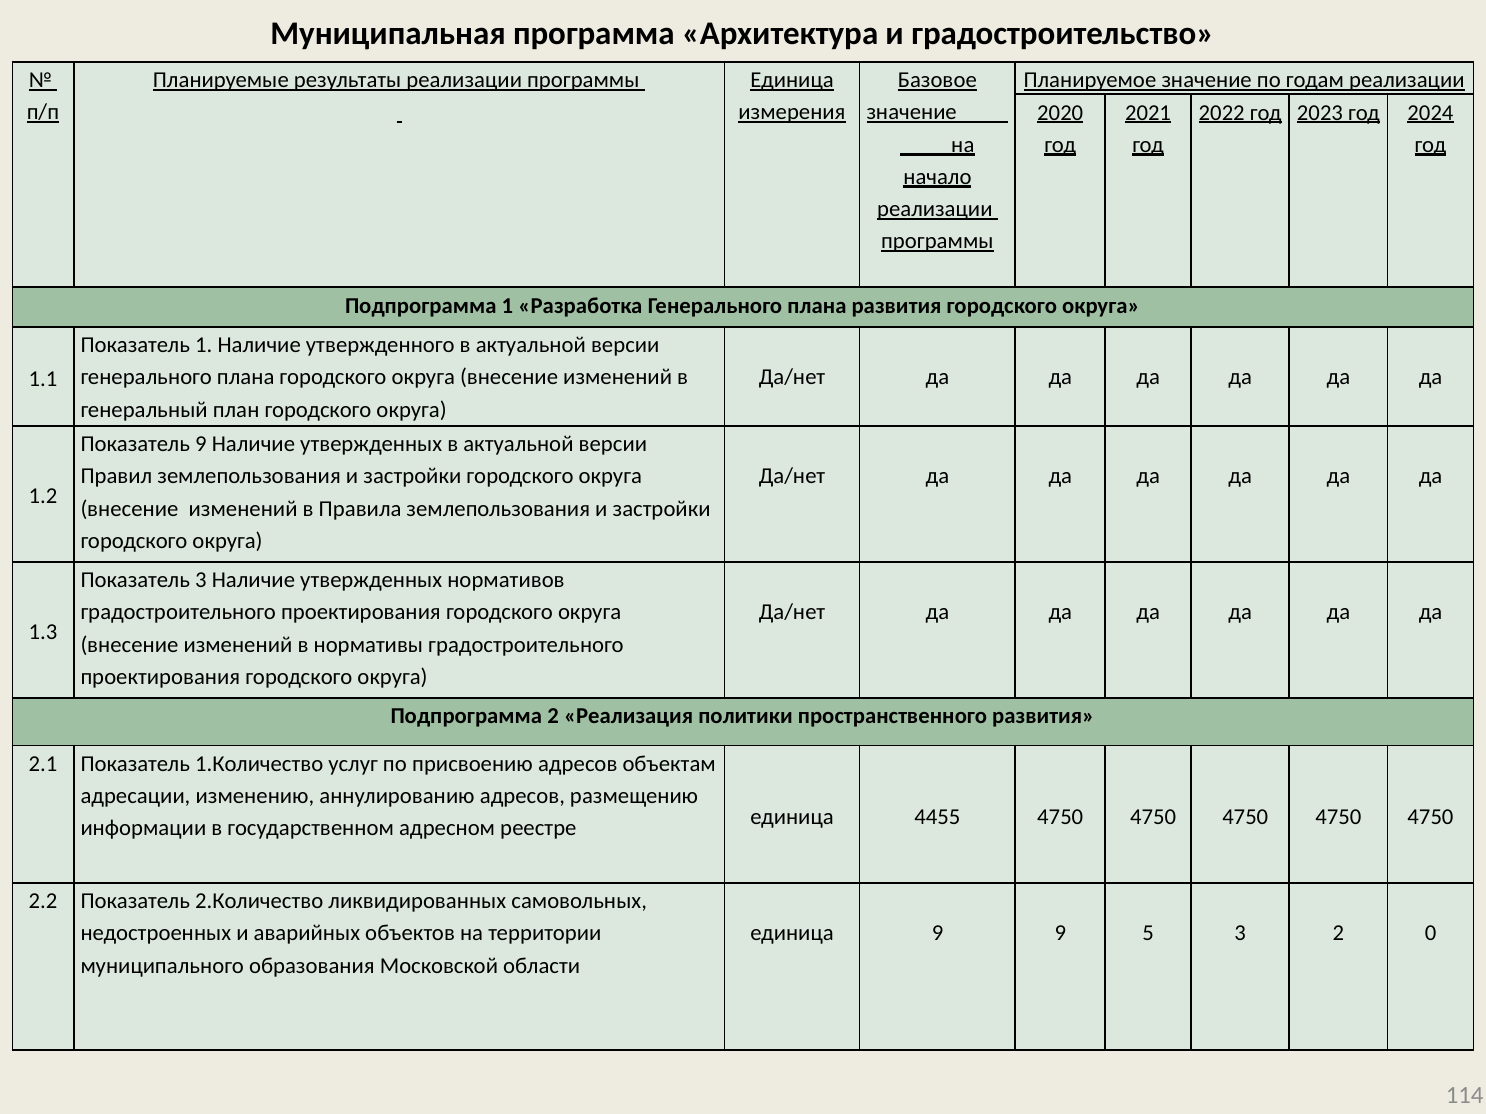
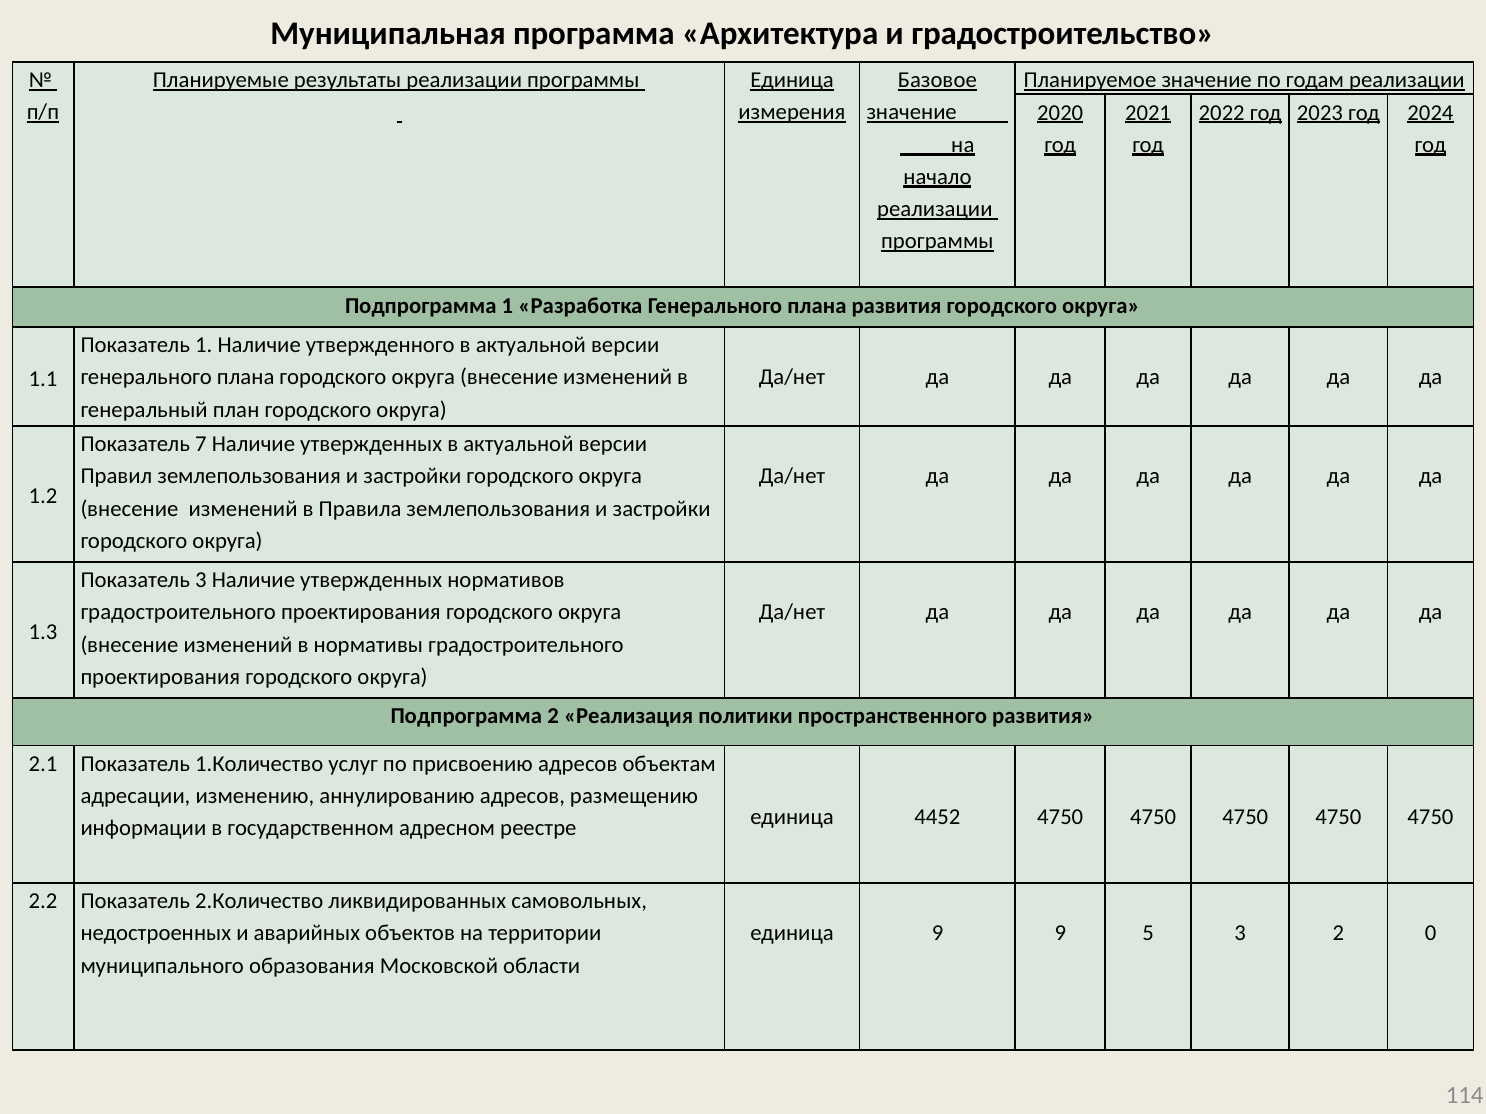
Показатель 9: 9 -> 7
4455: 4455 -> 4452
